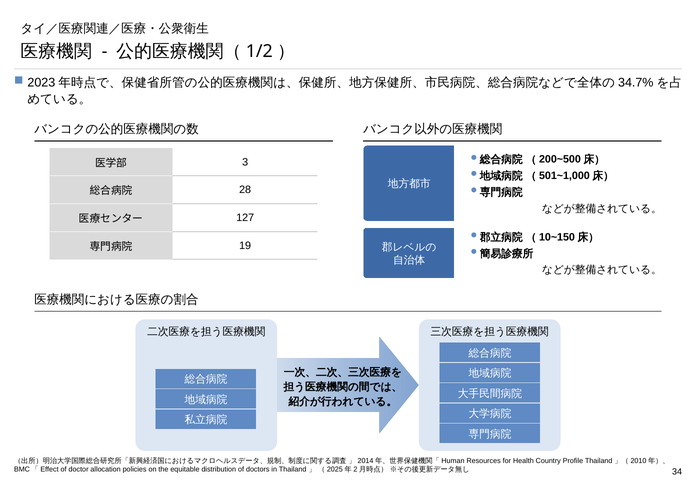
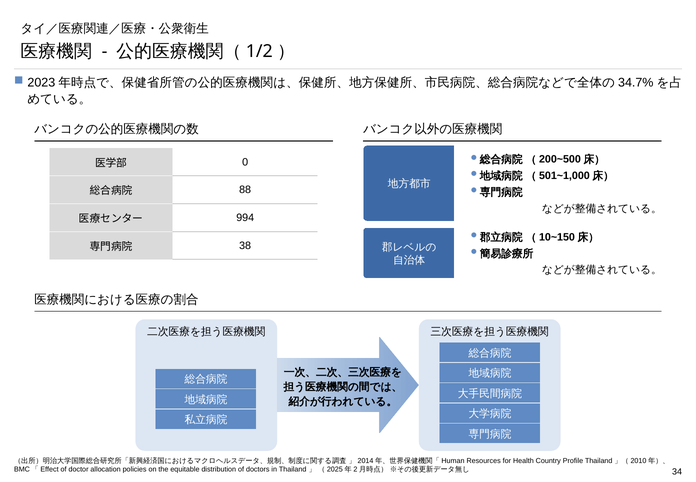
3: 3 -> 0
28: 28 -> 88
127: 127 -> 994
19: 19 -> 38
